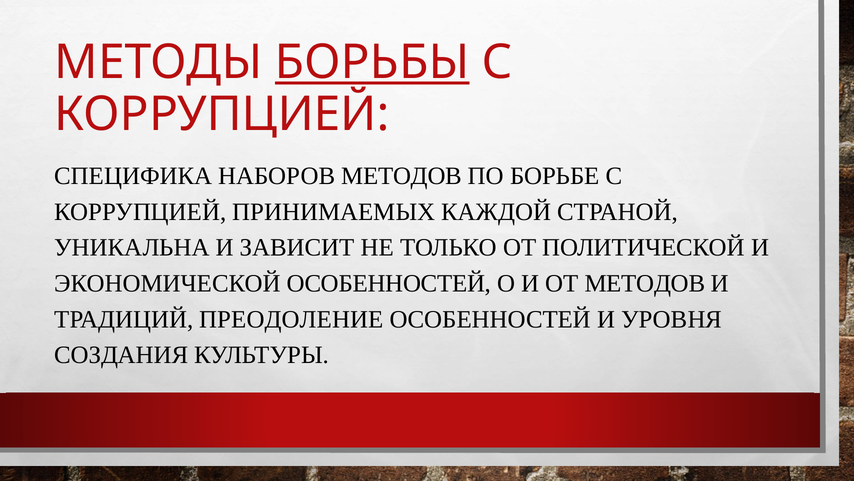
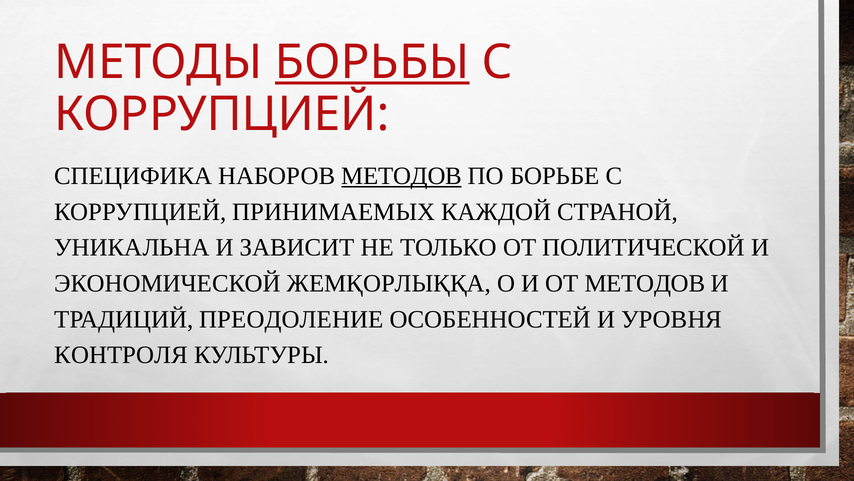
МЕТОДОВ at (402, 176) underline: none -> present
ЭКОНОМИЧЕСКОЙ ОСОБЕННОСТЕЙ: ОСОБЕННОСТЕЙ -> ЖЕМҚОРЛЫҚҚА
СОЗДАНИЯ: СОЗДАНИЯ -> КОНТРОЛЯ
